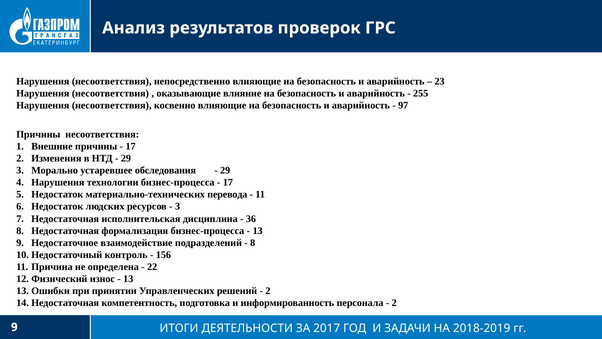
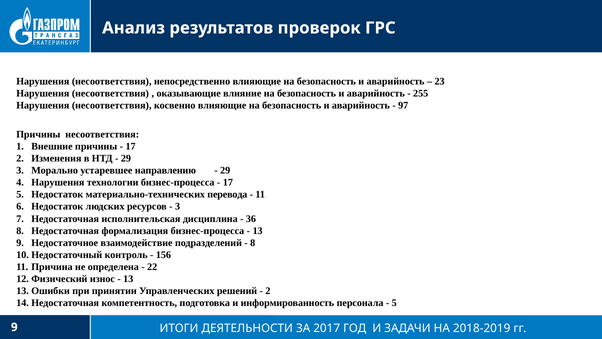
обследования: обследования -> направлению
2 at (394, 303): 2 -> 5
